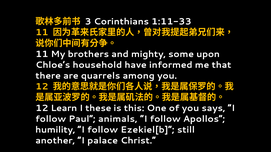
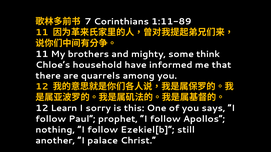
3: 3 -> 7
1:11-33: 1:11-33 -> 1:11-89
upon: upon -> think
these: these -> sorry
animals: animals -> prophet
humility: humility -> nothing
